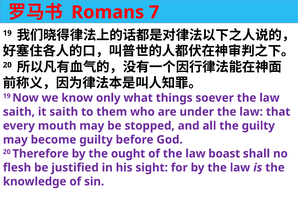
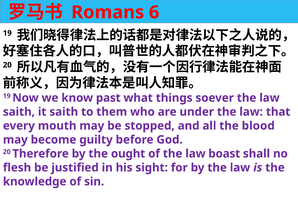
7: 7 -> 6
only: only -> past
the guilty: guilty -> blood
